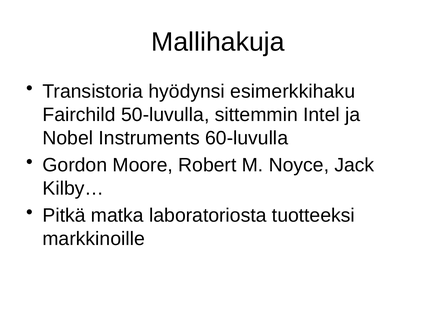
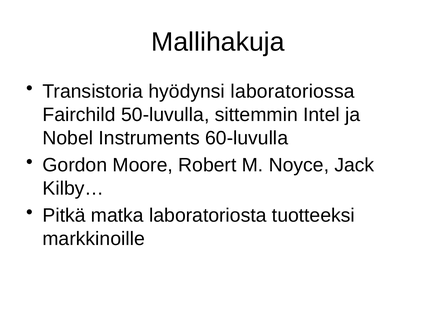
esimerkkihaku: esimerkkihaku -> laboratoriossa
